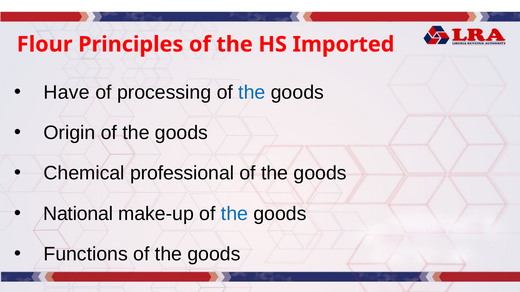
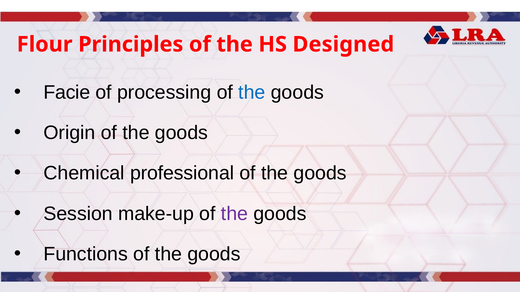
Imported: Imported -> Designed
Have: Have -> Facie
National: National -> Session
the at (234, 214) colour: blue -> purple
